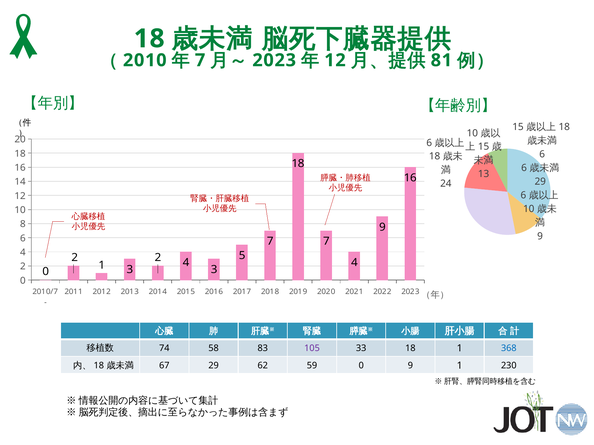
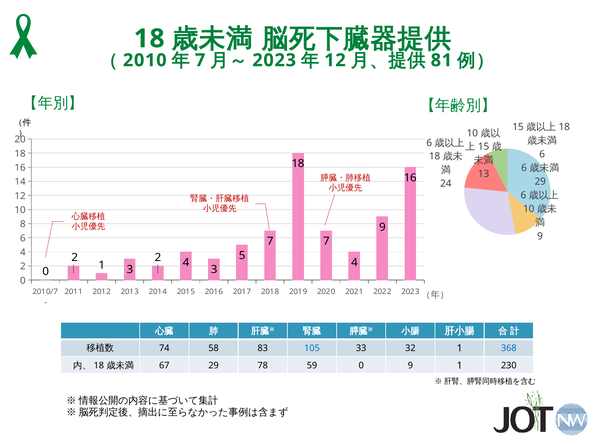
105 colour: purple -> blue
33 18: 18 -> 32
62: 62 -> 78
